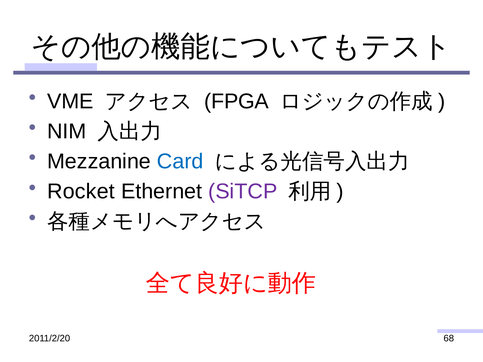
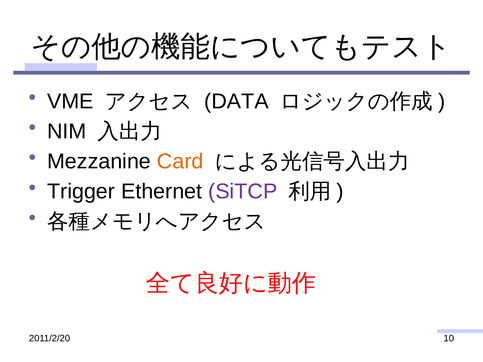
FPGA: FPGA -> DATA
Card colour: blue -> orange
Rocket: Rocket -> Trigger
68: 68 -> 10
